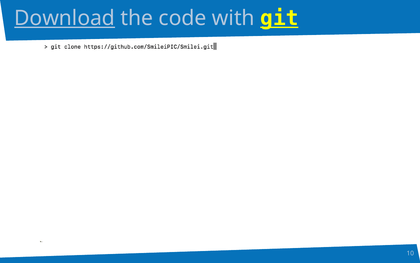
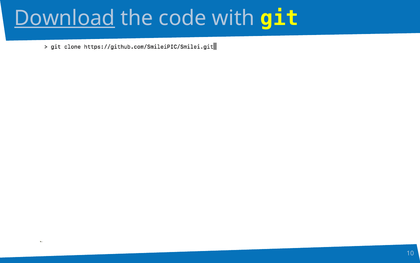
git underline: present -> none
